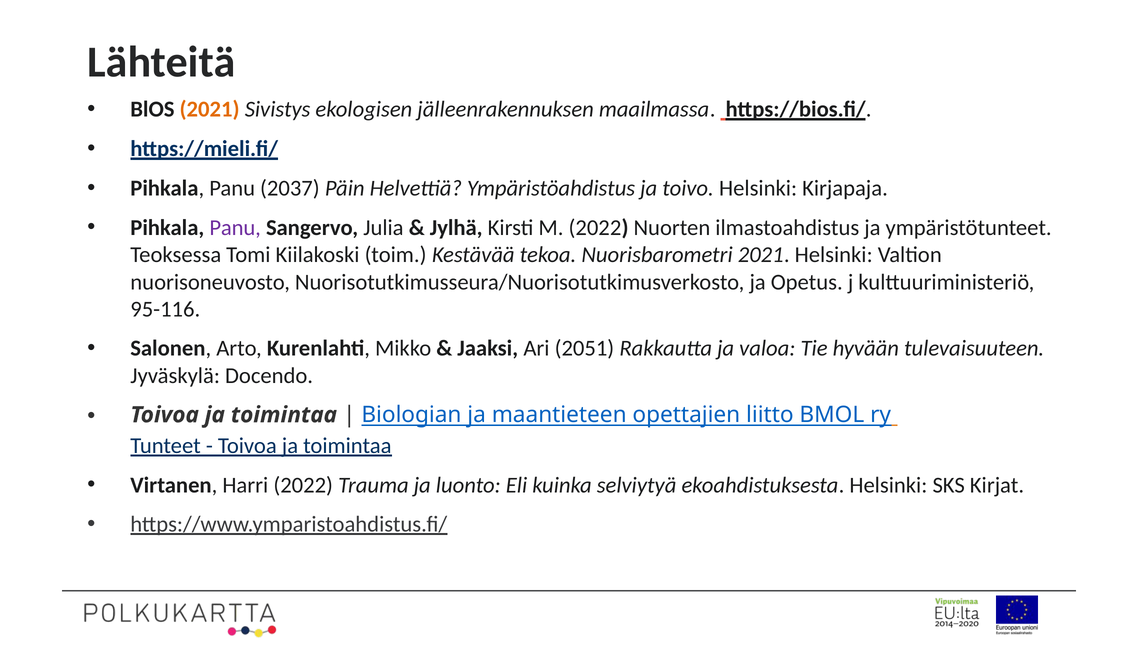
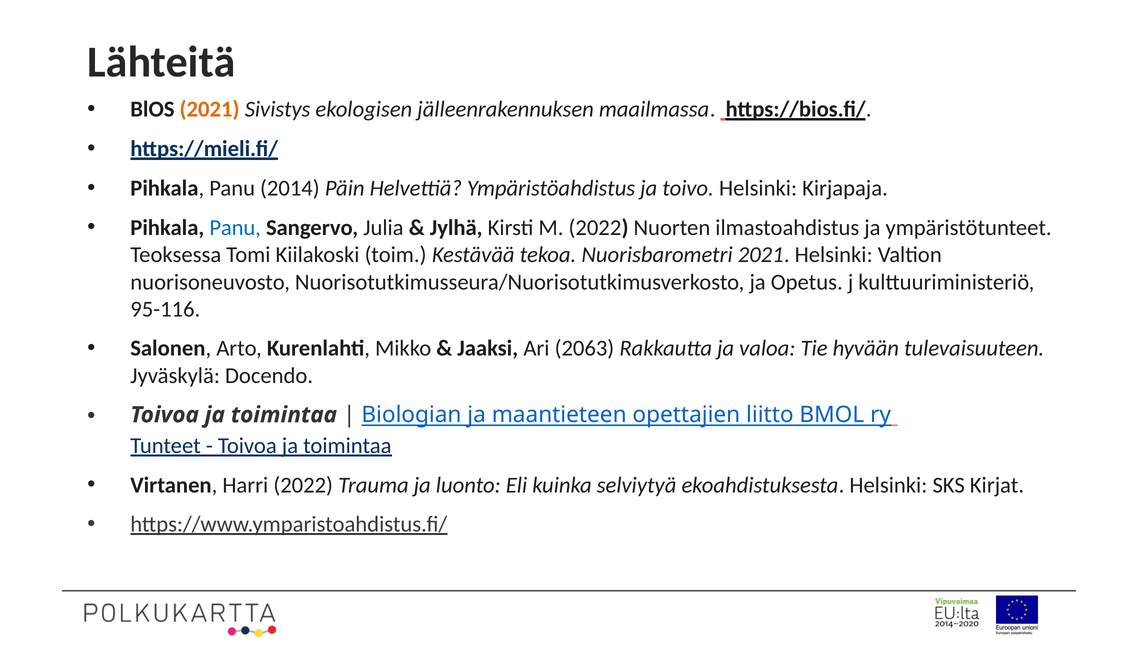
2037: 2037 -> 2014
Panu at (235, 227) colour: purple -> blue
2051: 2051 -> 2063
